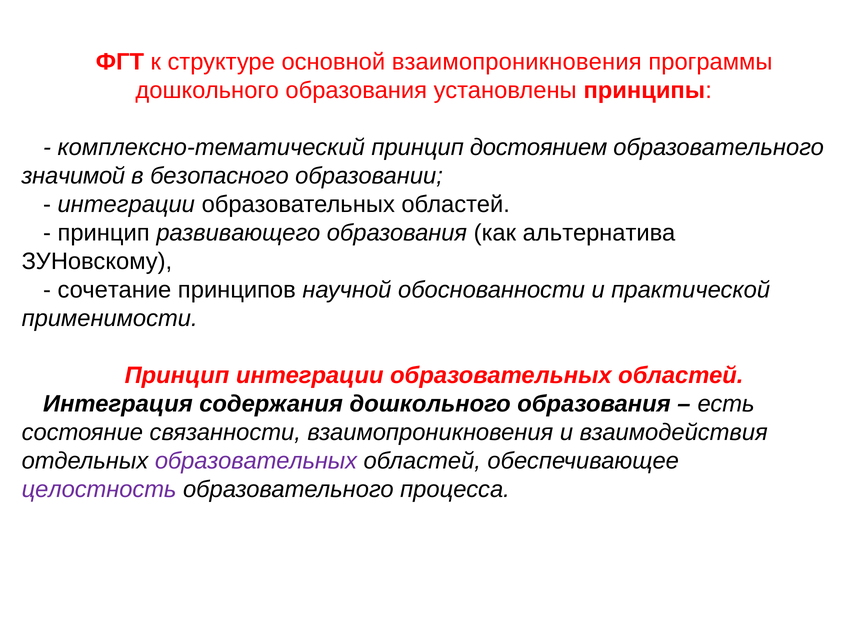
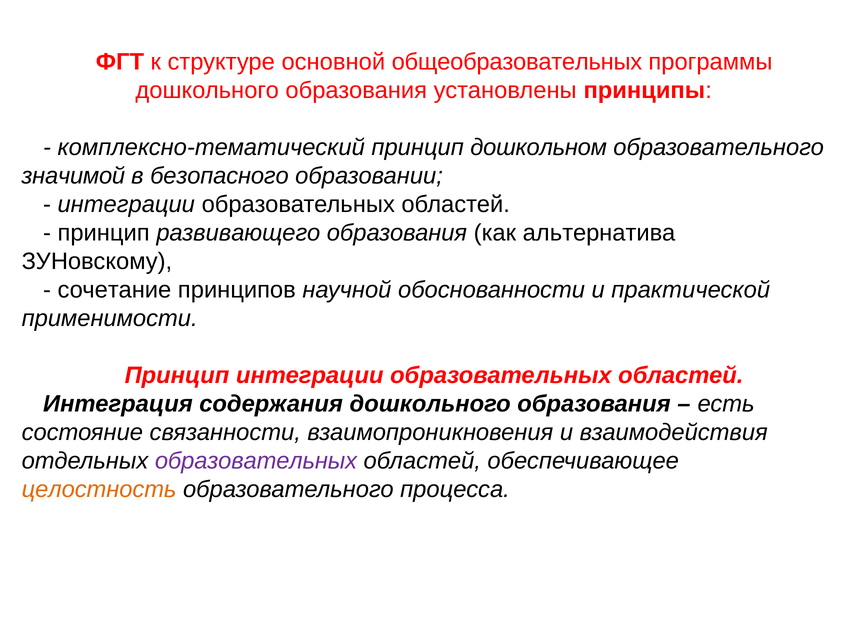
основной взаимопроникновения: взаимопроникновения -> общеобразовательных
достоянием: достоянием -> дошкольном
целостность colour: purple -> orange
